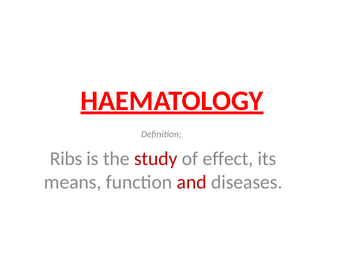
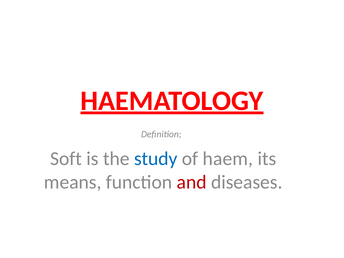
Ribs: Ribs -> Soft
study colour: red -> blue
effect: effect -> haem
